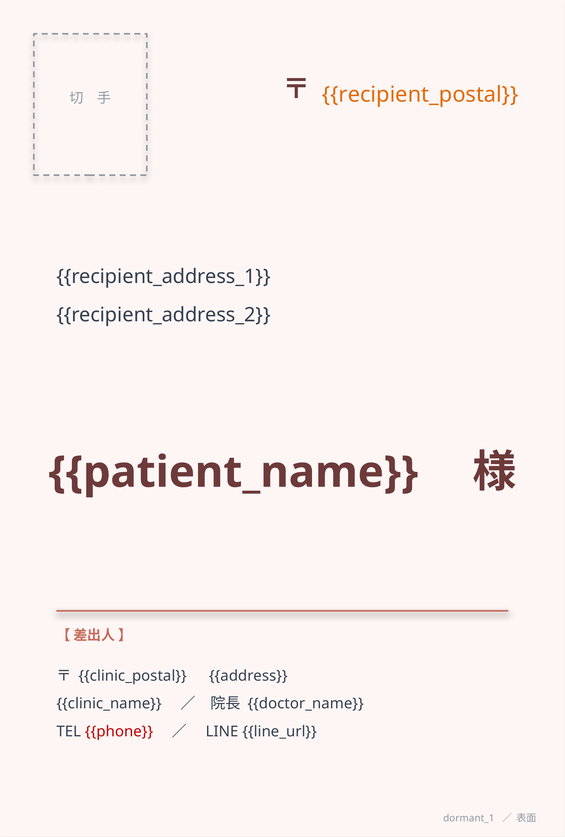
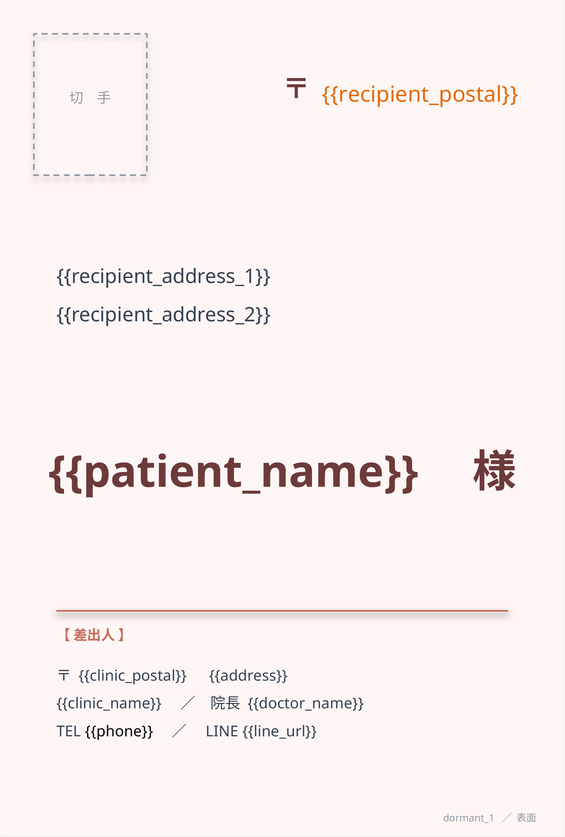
phone colour: red -> black
